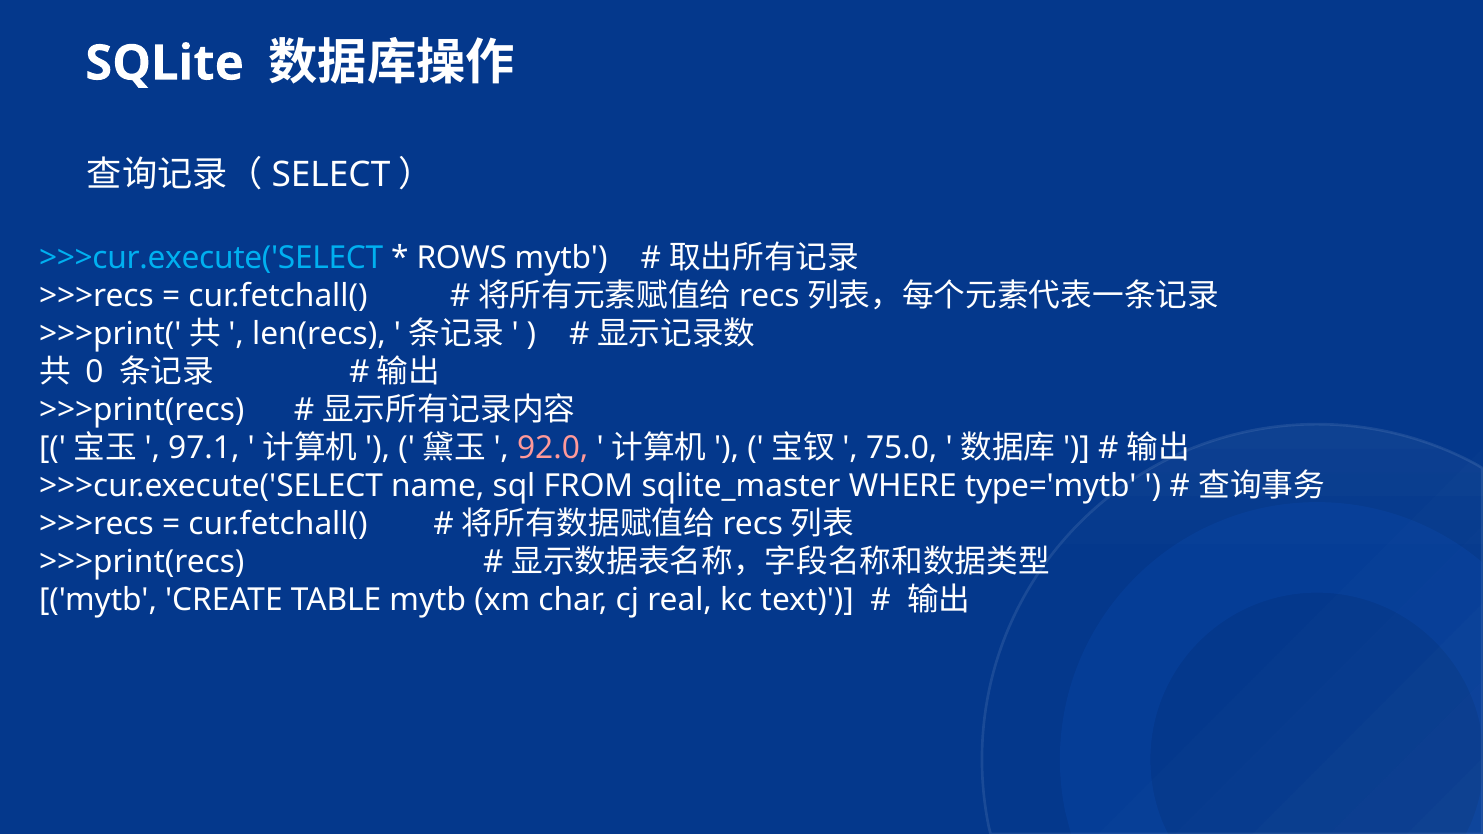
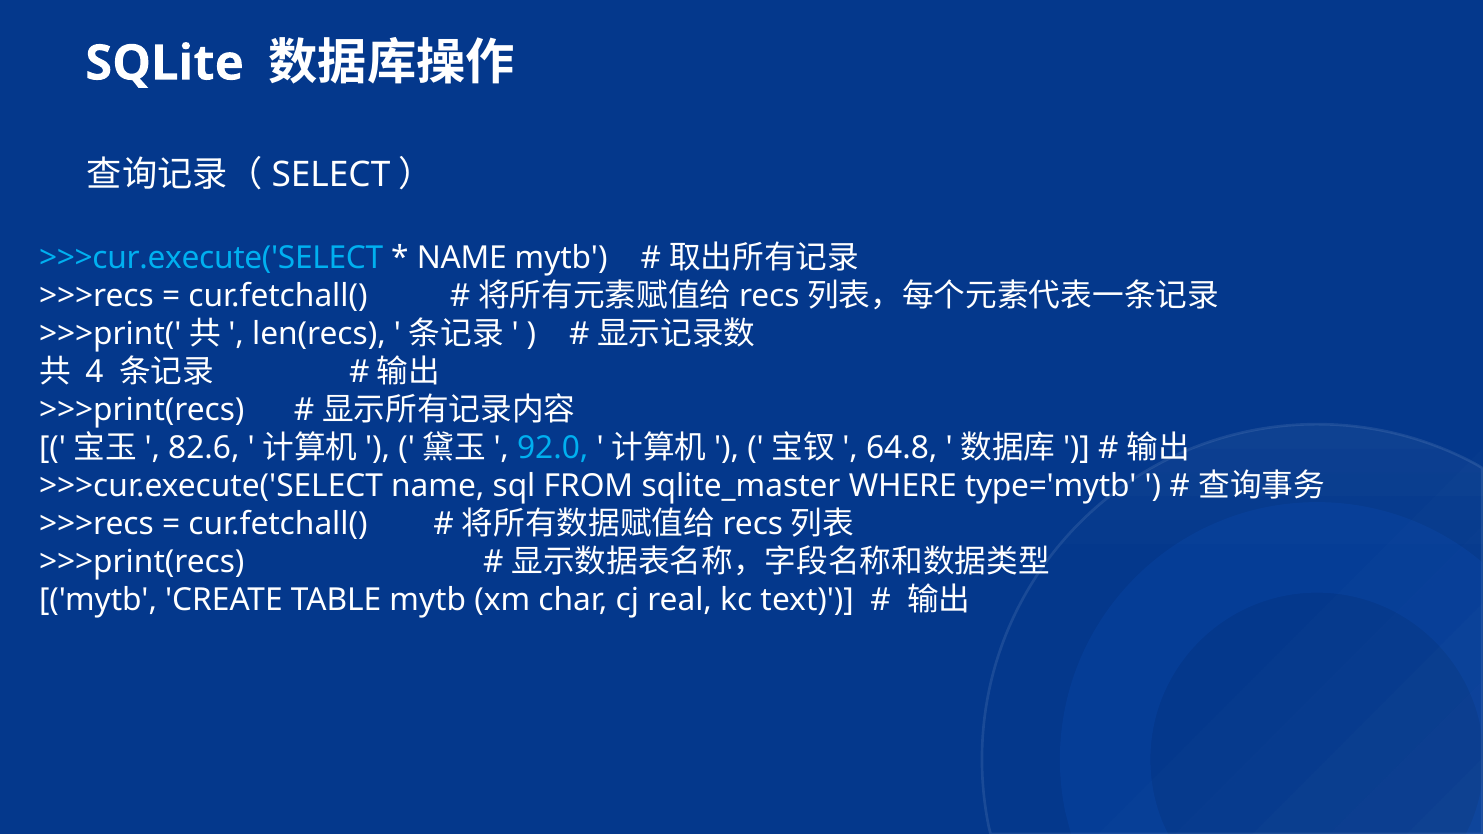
ROWS at (462, 258): ROWS -> NAME
0: 0 -> 4
97.1: 97.1 -> 82.6
92.0 colour: pink -> light blue
75.0: 75.0 -> 64.8
